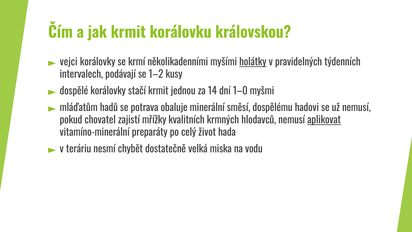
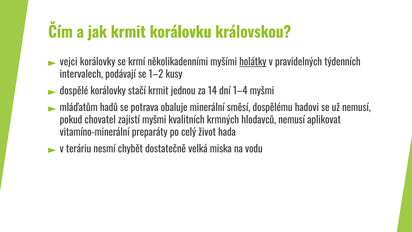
1–0: 1–0 -> 1–4
zajistí mřížky: mřížky -> myšmi
aplikovat underline: present -> none
